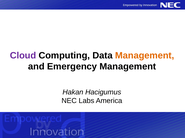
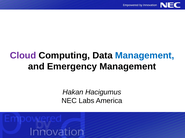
Management at (145, 56) colour: orange -> blue
